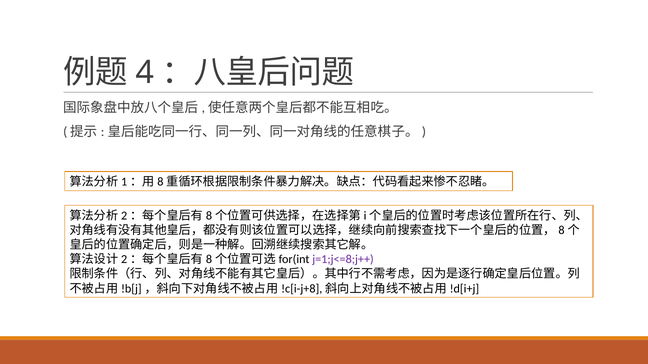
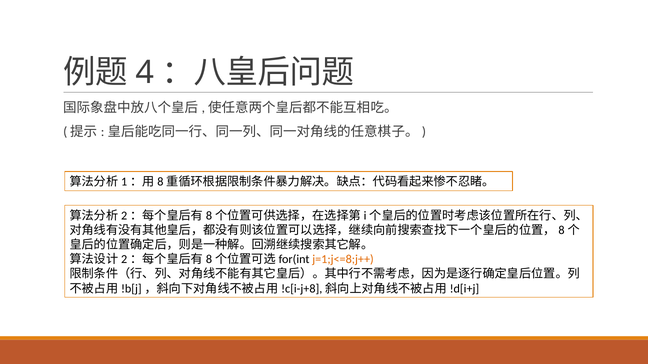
j=1;j<=8;j++ colour: purple -> orange
